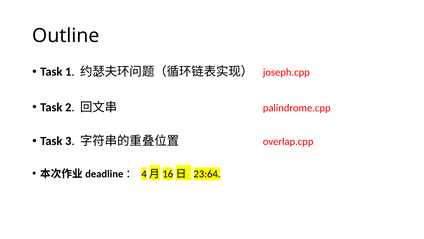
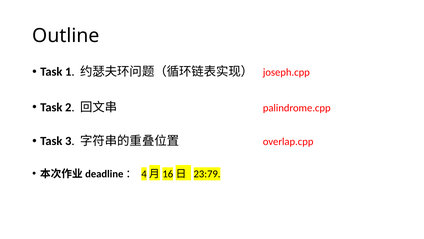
23:64: 23:64 -> 23:79
